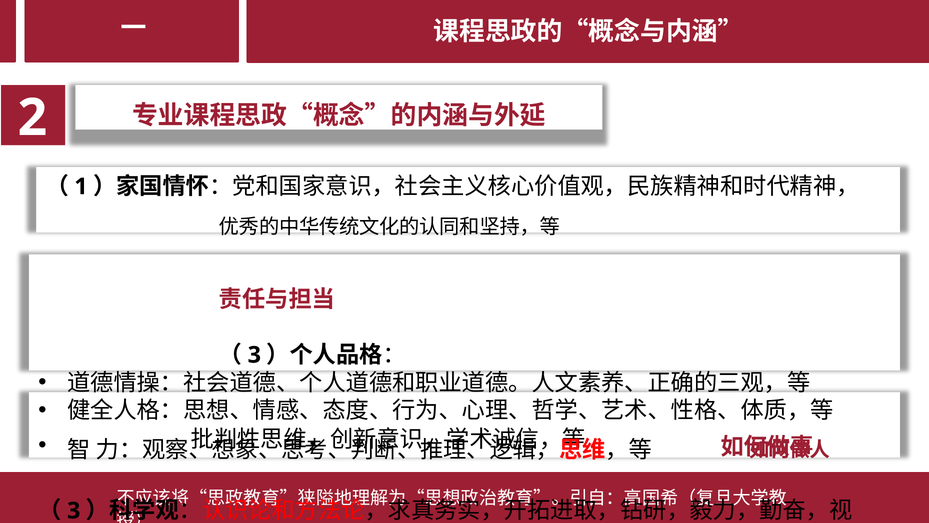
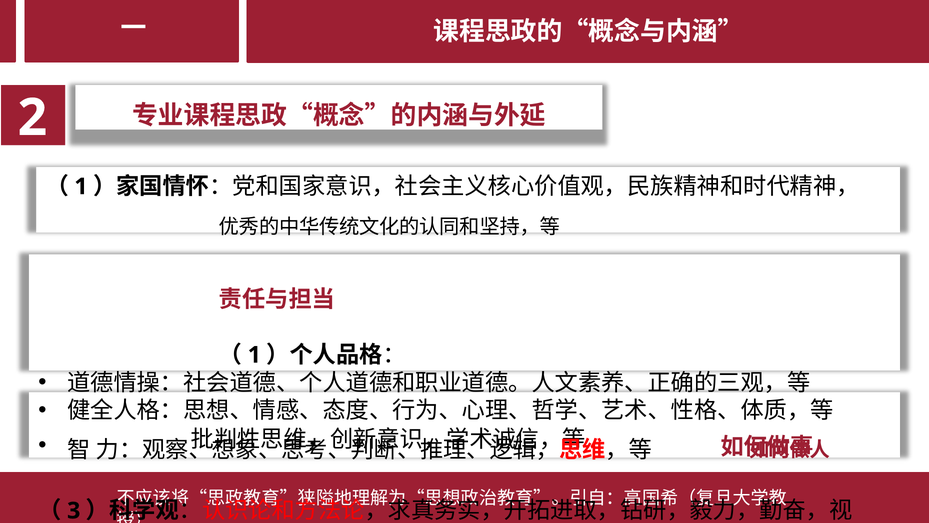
3 at (254, 355): 3 -> 1
